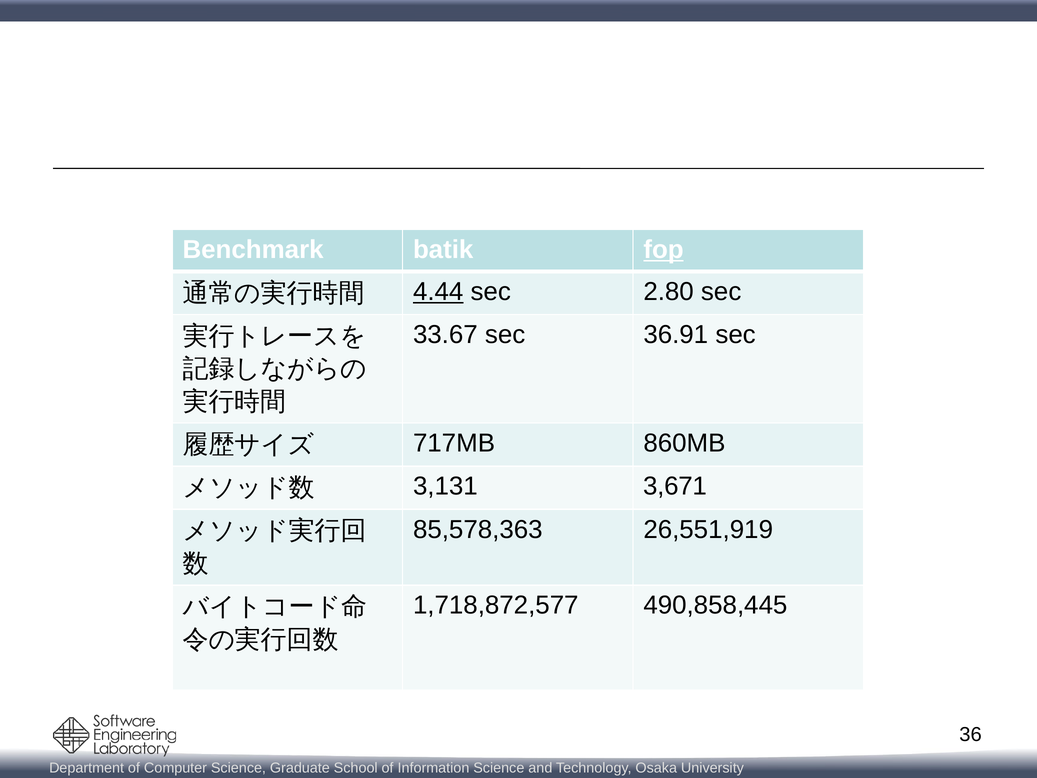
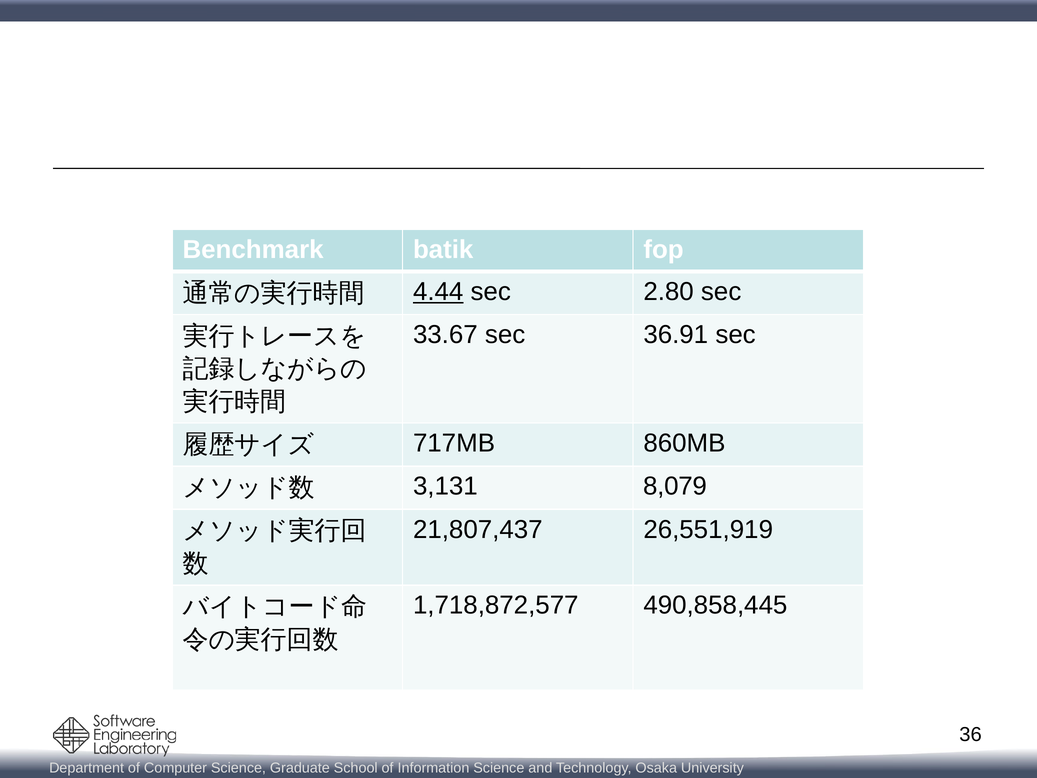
fop underline: present -> none
3,671: 3,671 -> 8,079
85,578,363: 85,578,363 -> 21,807,437
